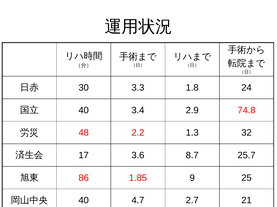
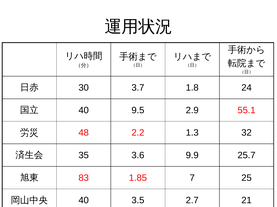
3.3: 3.3 -> 3.7
3.4: 3.4 -> 9.5
74.8: 74.8 -> 55.1
17: 17 -> 35
8.7: 8.7 -> 9.9
86: 86 -> 83
9: 9 -> 7
4.7: 4.7 -> 3.5
